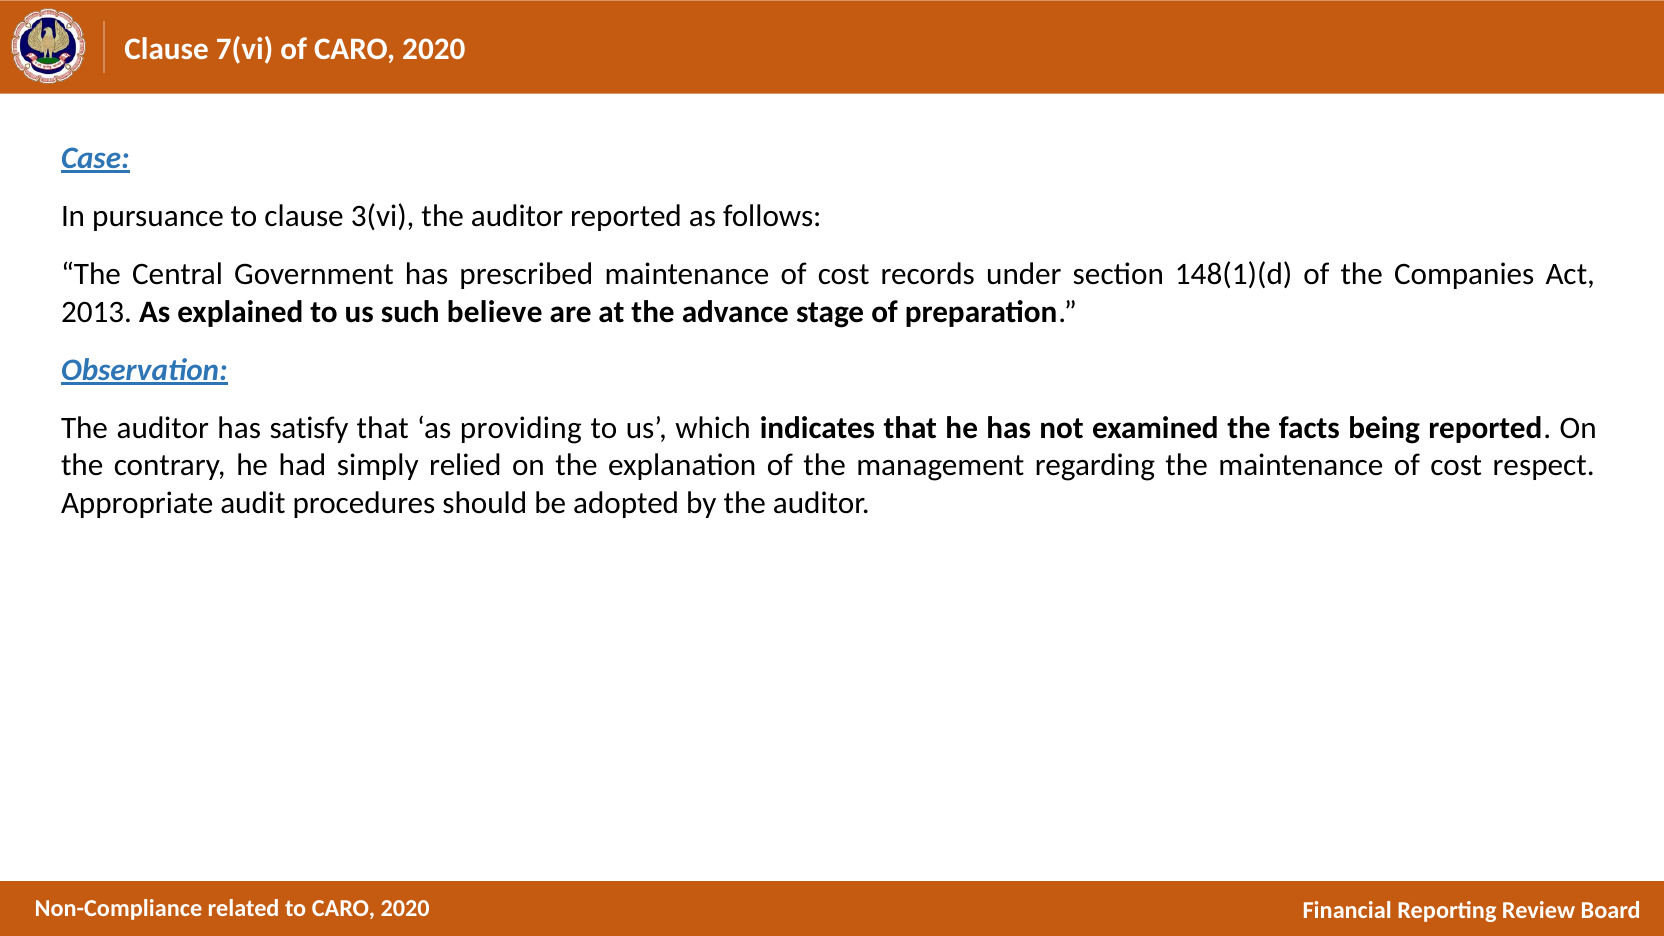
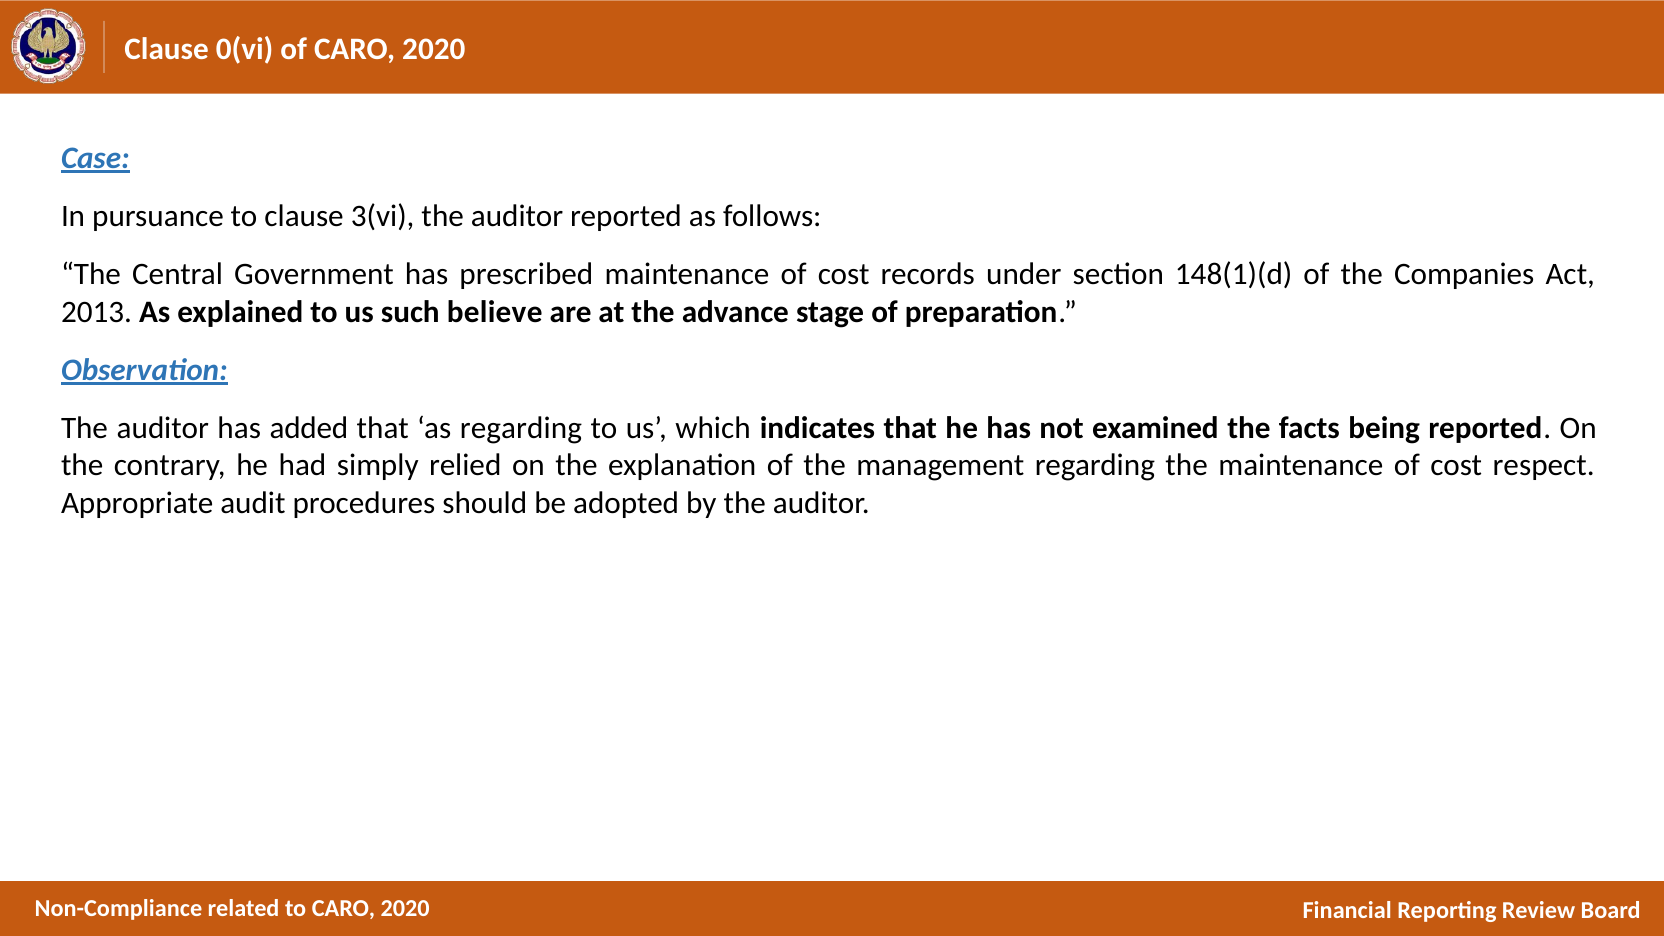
7(vi: 7(vi -> 0(vi
satisfy: satisfy -> added
as providing: providing -> regarding
